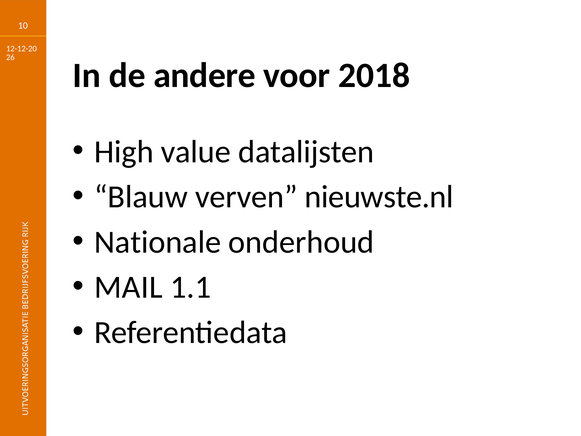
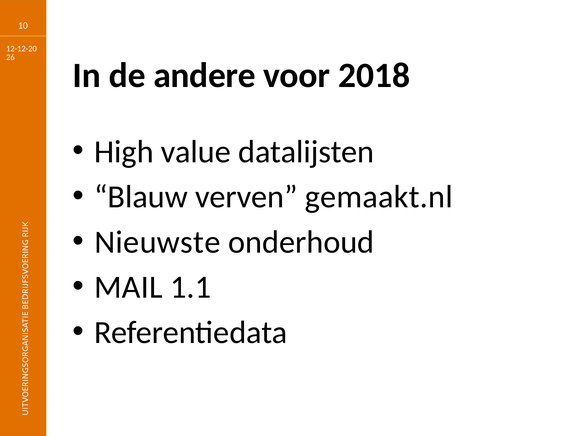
nieuwste.nl: nieuwste.nl -> gemaakt.nl
Nationale: Nationale -> Nieuwste
